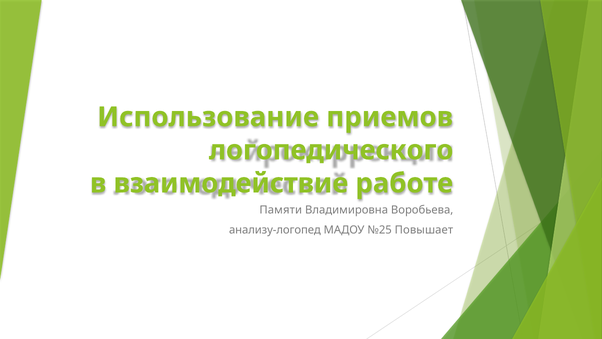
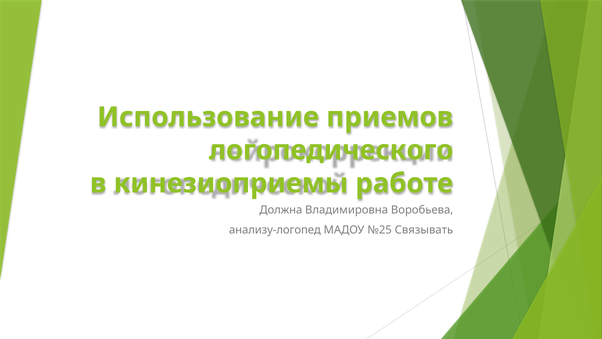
взаимодействие: взаимодействие -> кинезиоприемы
Памяти: Памяти -> Должна
Повышает: Повышает -> Связывать
